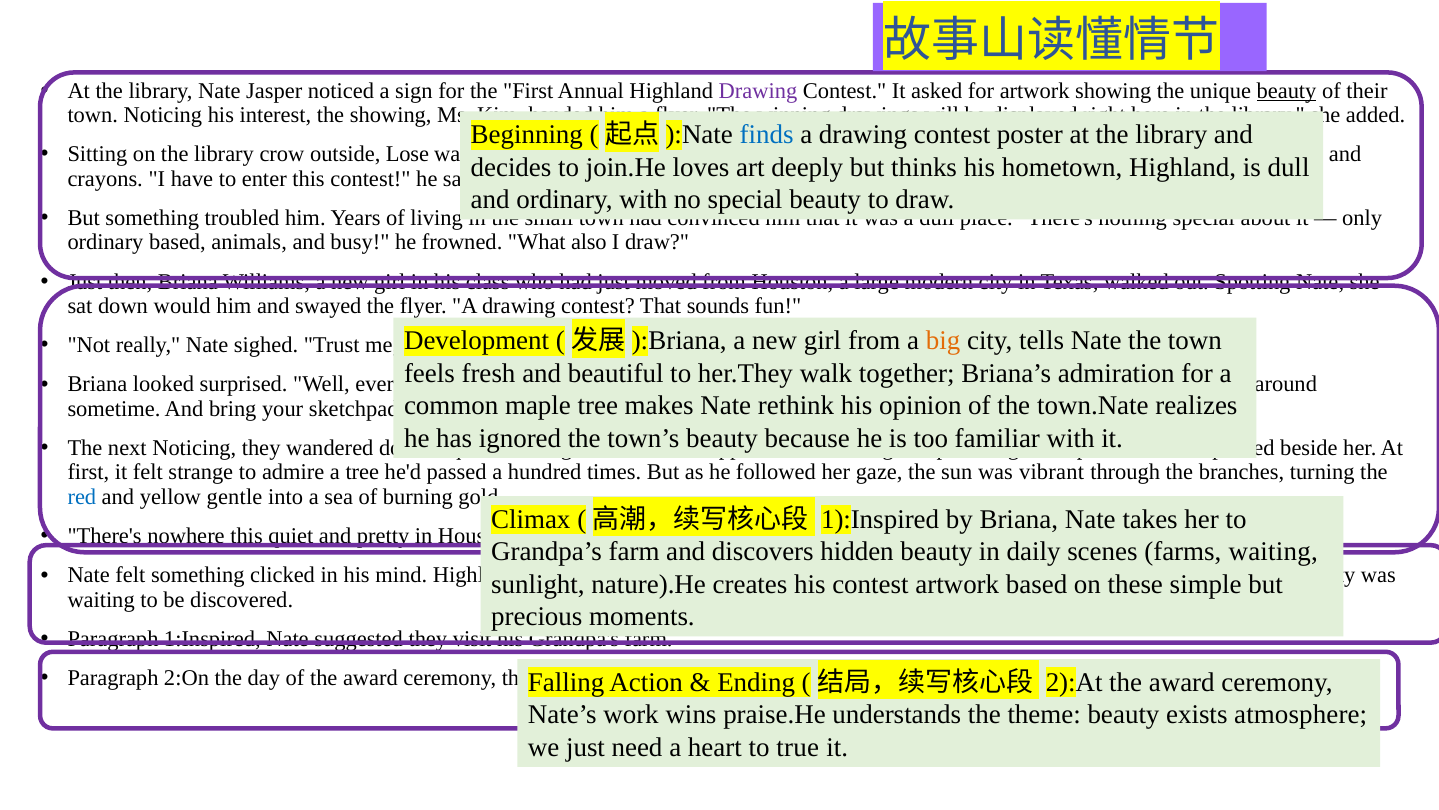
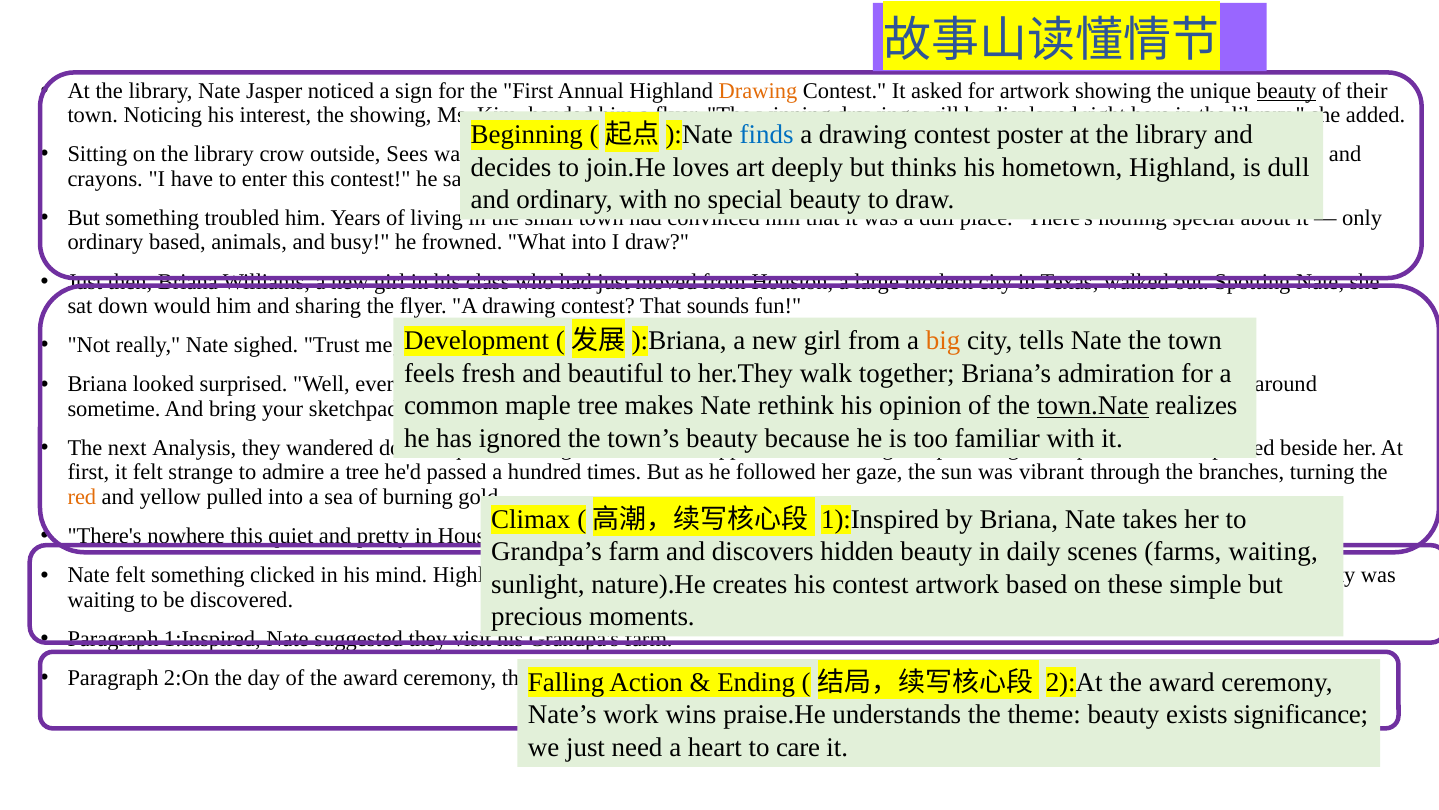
Drawing at (758, 91) colour: purple -> orange
Lose: Lose -> Sees
What also: also -> into
swayed: swayed -> sharing
town.Nate underline: none -> present
next Noticing: Noticing -> Analysis
red colour: blue -> orange
gentle: gentle -> pulled
atmosphere: atmosphere -> significance
true: true -> care
